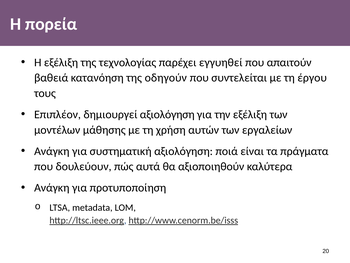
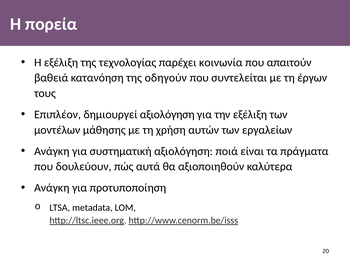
εγγυηθεί: εγγυηθεί -> κοινωνία
έργου: έργου -> έργων
